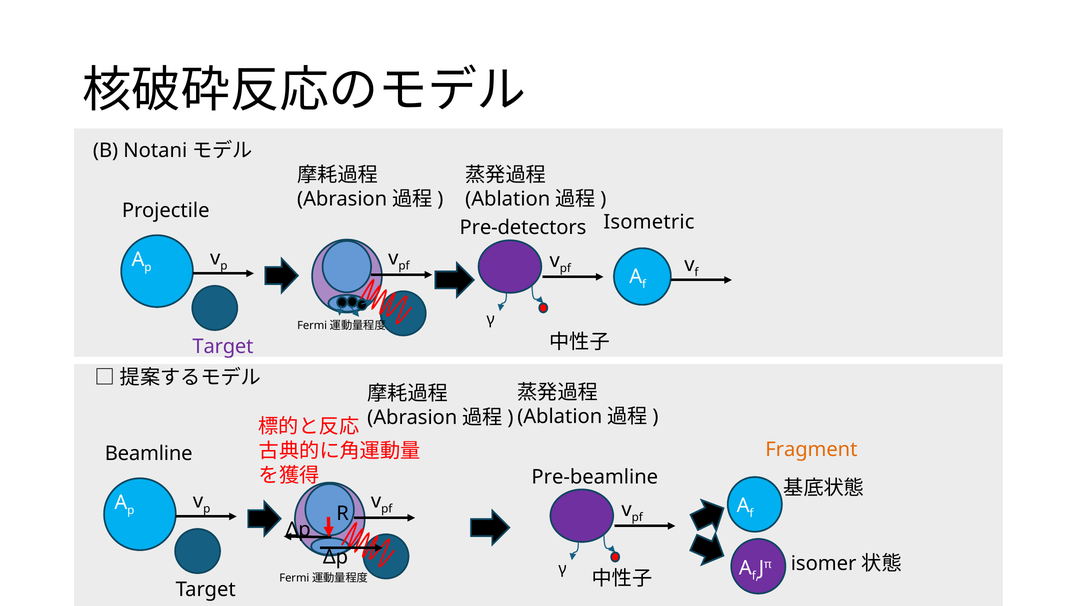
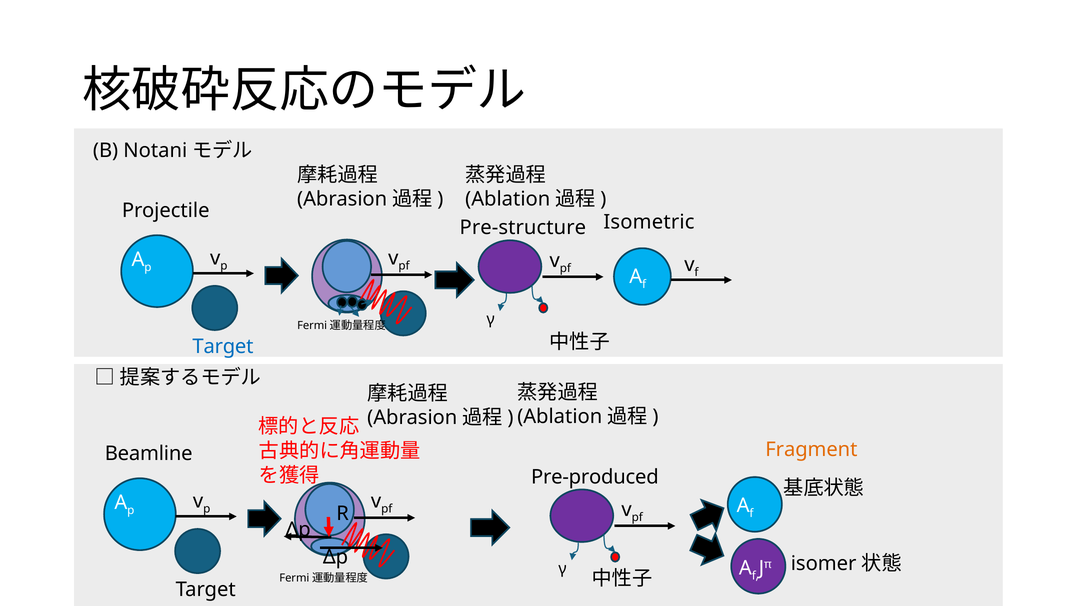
Pre-detectors: Pre-detectors -> Pre-structure
Target at (223, 346) colour: purple -> blue
Pre-beamline: Pre-beamline -> Pre-produced
